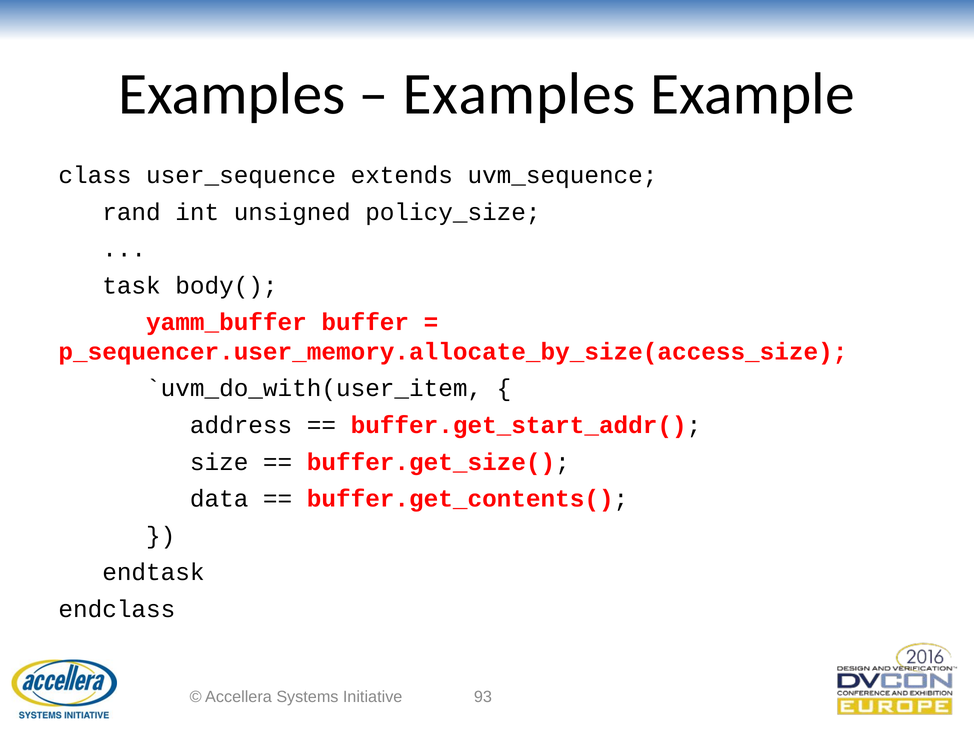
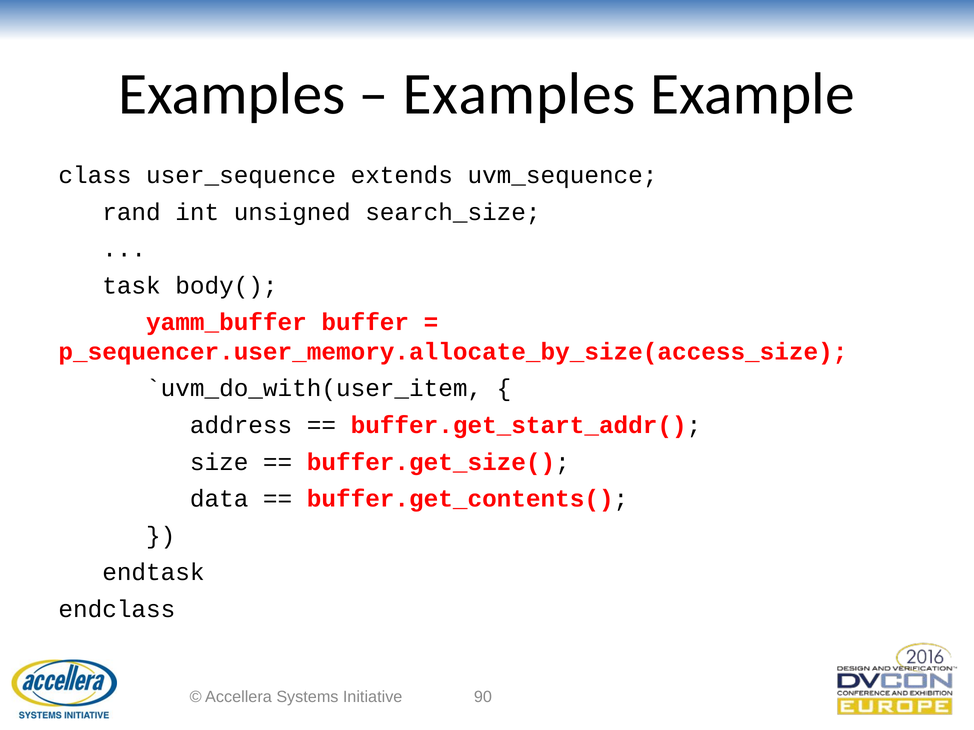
policy_size: policy_size -> search_size
93: 93 -> 90
